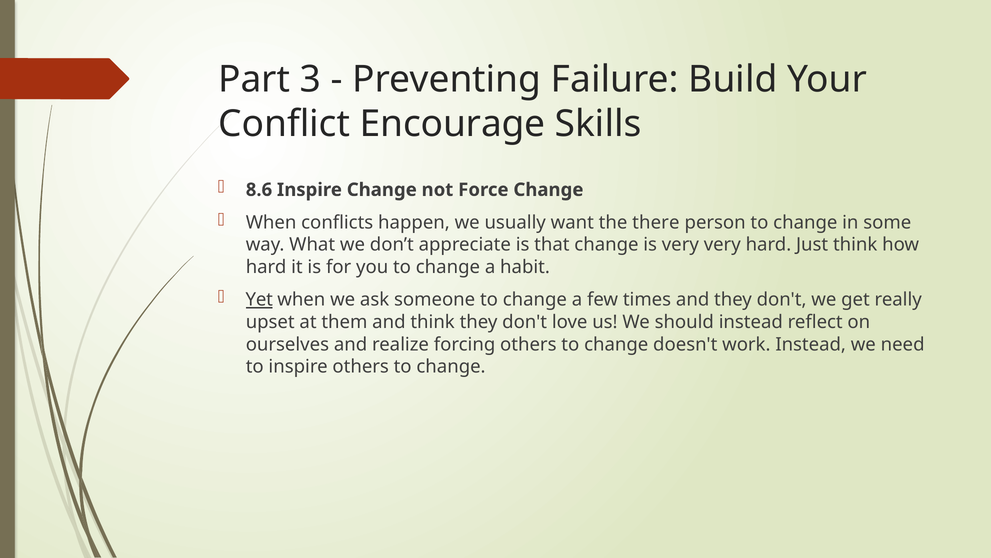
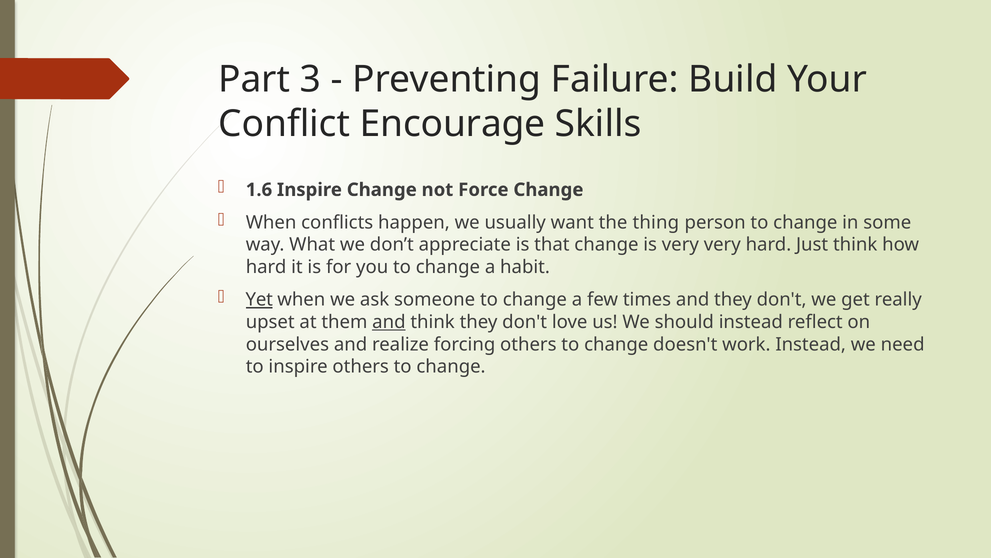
8.6: 8.6 -> 1.6
there: there -> thing
and at (389, 322) underline: none -> present
